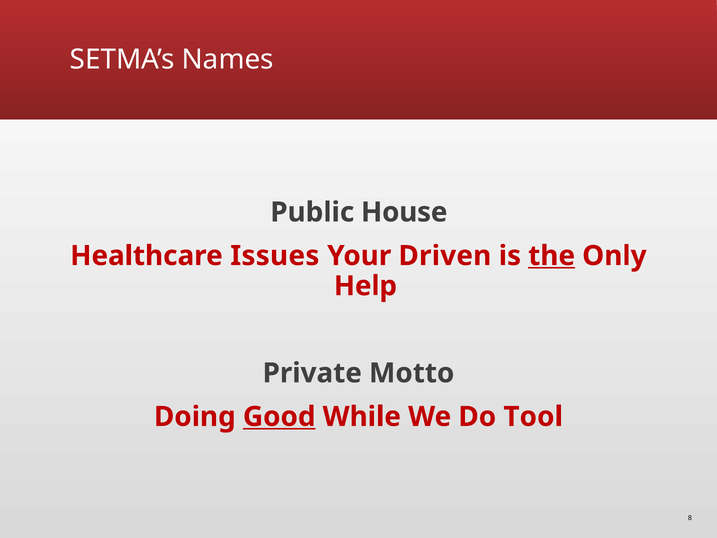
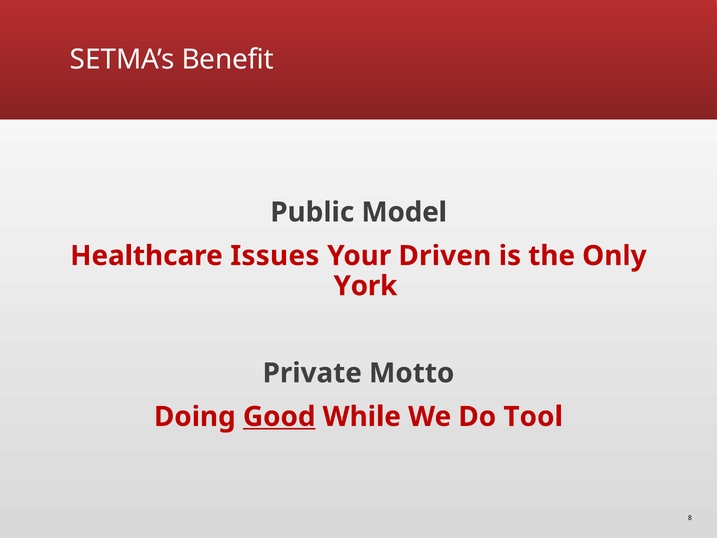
Names: Names -> Benefit
House: House -> Model
the underline: present -> none
Help: Help -> York
